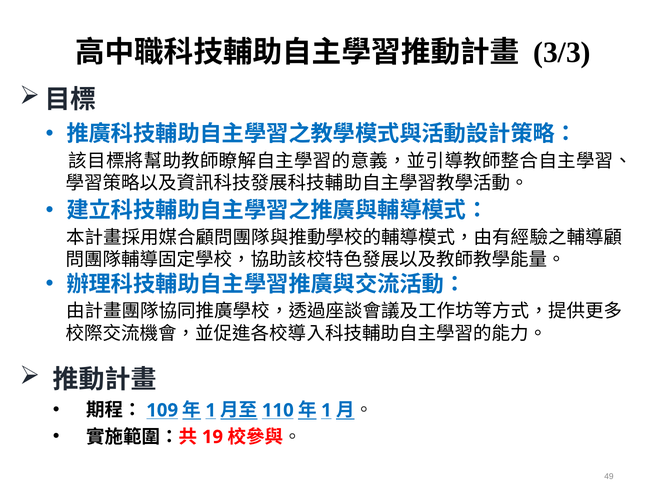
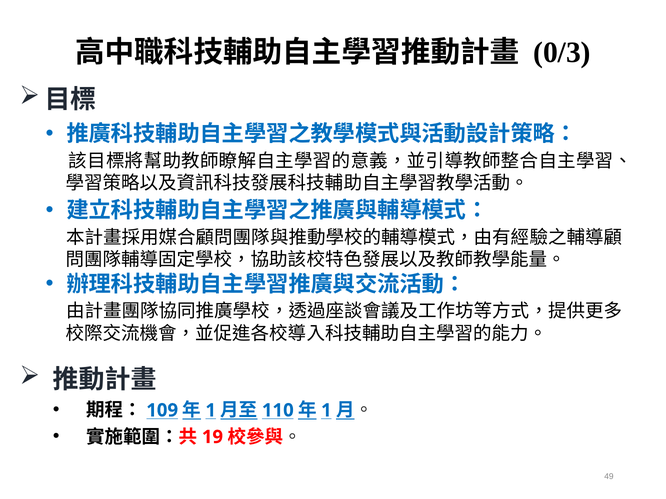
3/3: 3/3 -> 0/3
